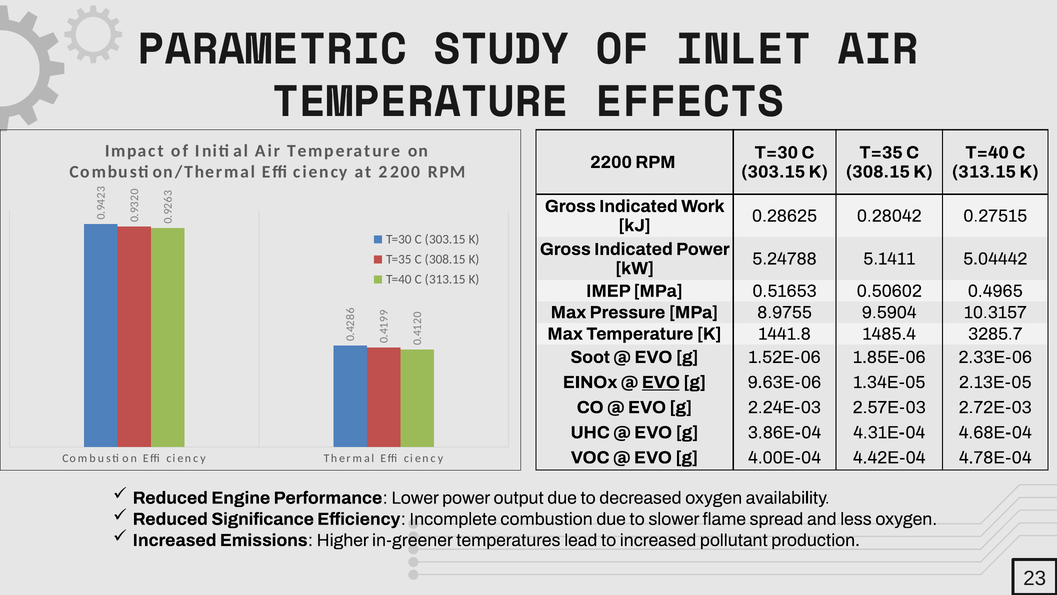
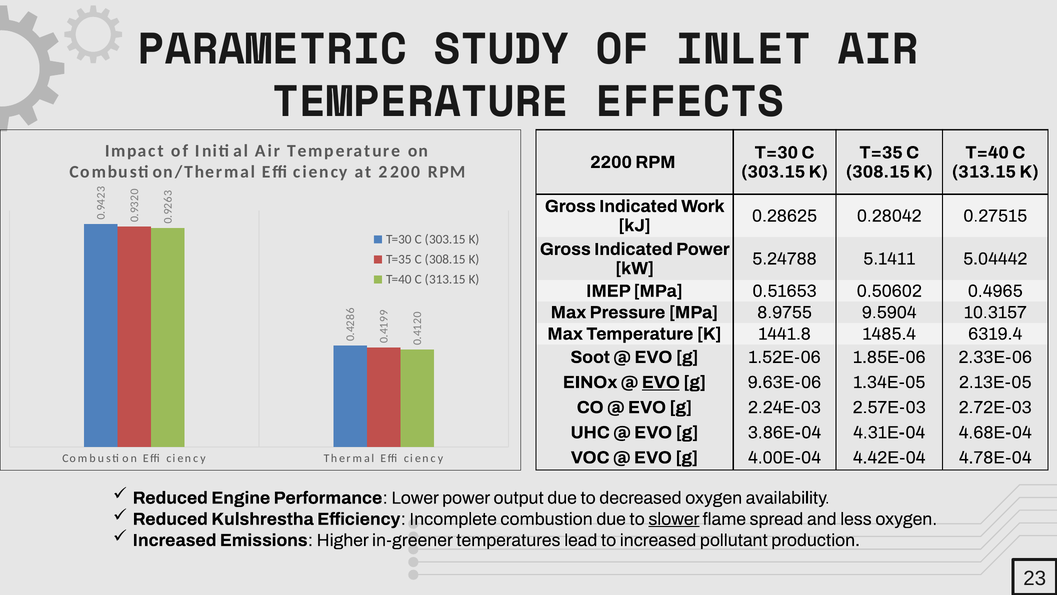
3285.7: 3285.7 -> 6319.4
Significance: Significance -> Kulshrestha
slower underline: none -> present
